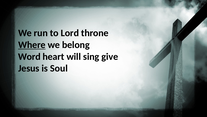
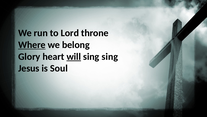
Word: Word -> Glory
will underline: none -> present
sing give: give -> sing
